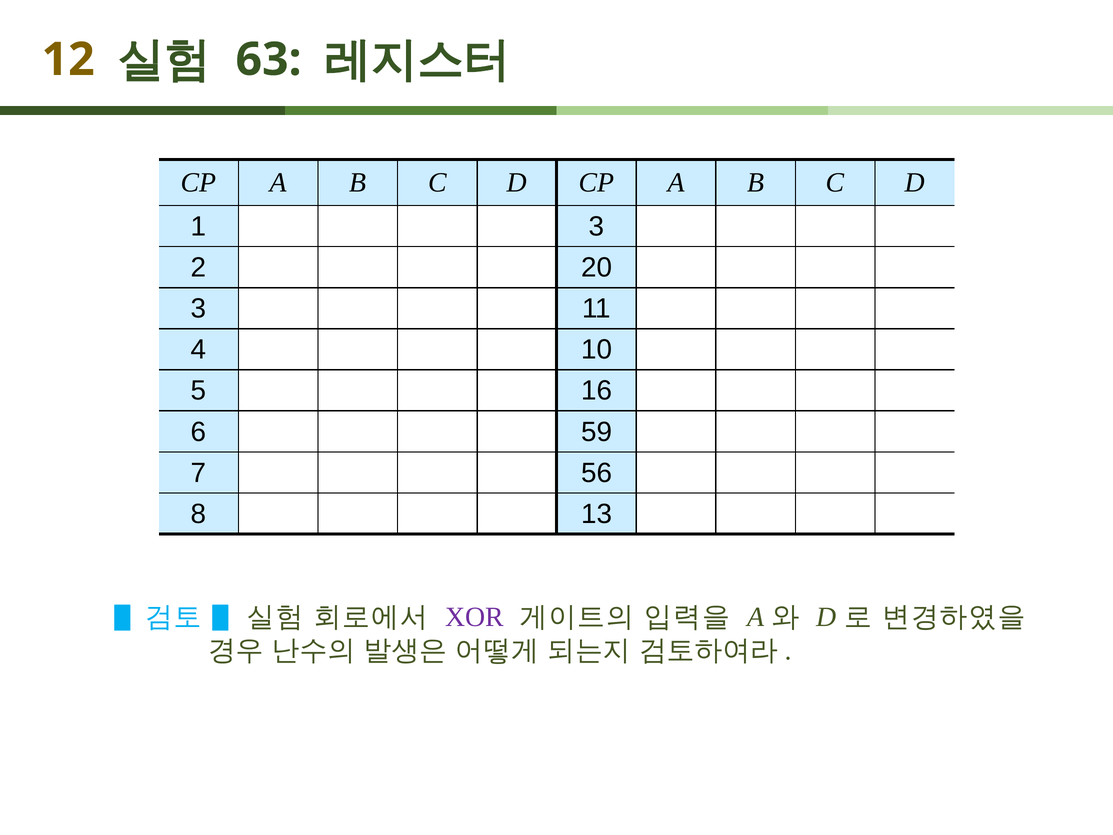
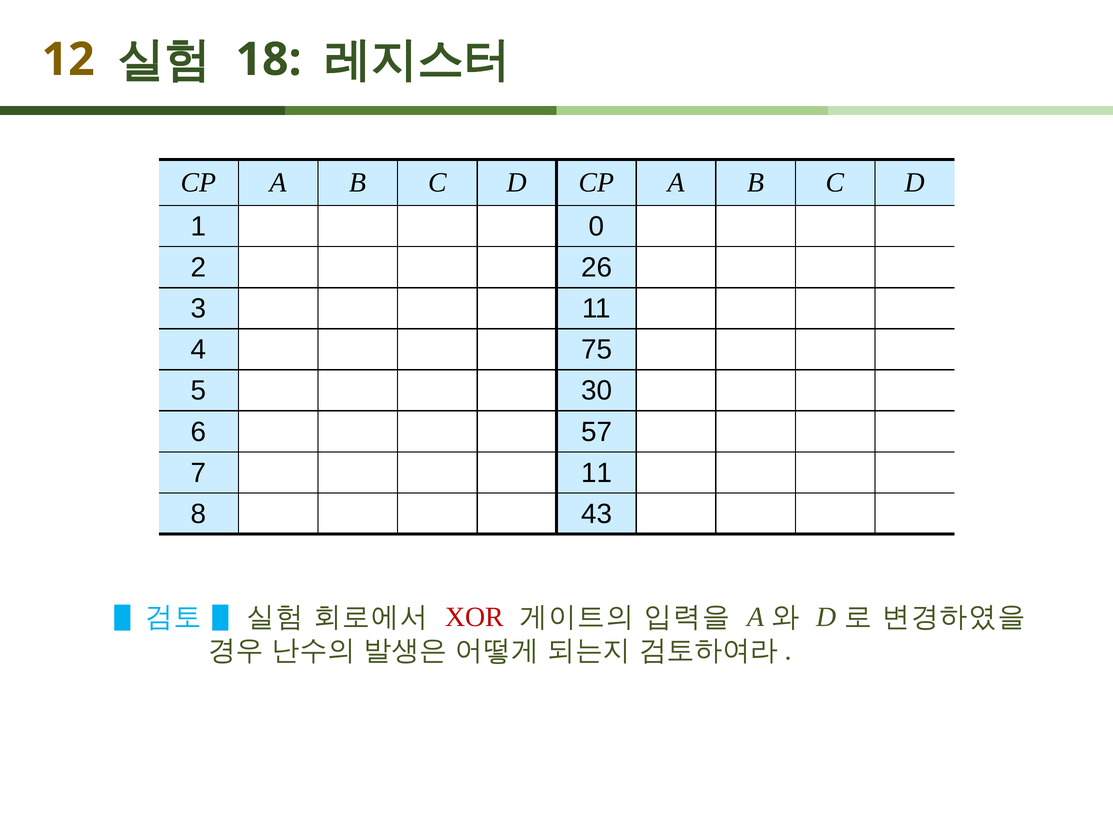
63: 63 -> 18
1 3: 3 -> 0
20: 20 -> 26
10: 10 -> 75
16: 16 -> 30
59: 59 -> 57
7 56: 56 -> 11
13: 13 -> 43
XOR colour: purple -> red
